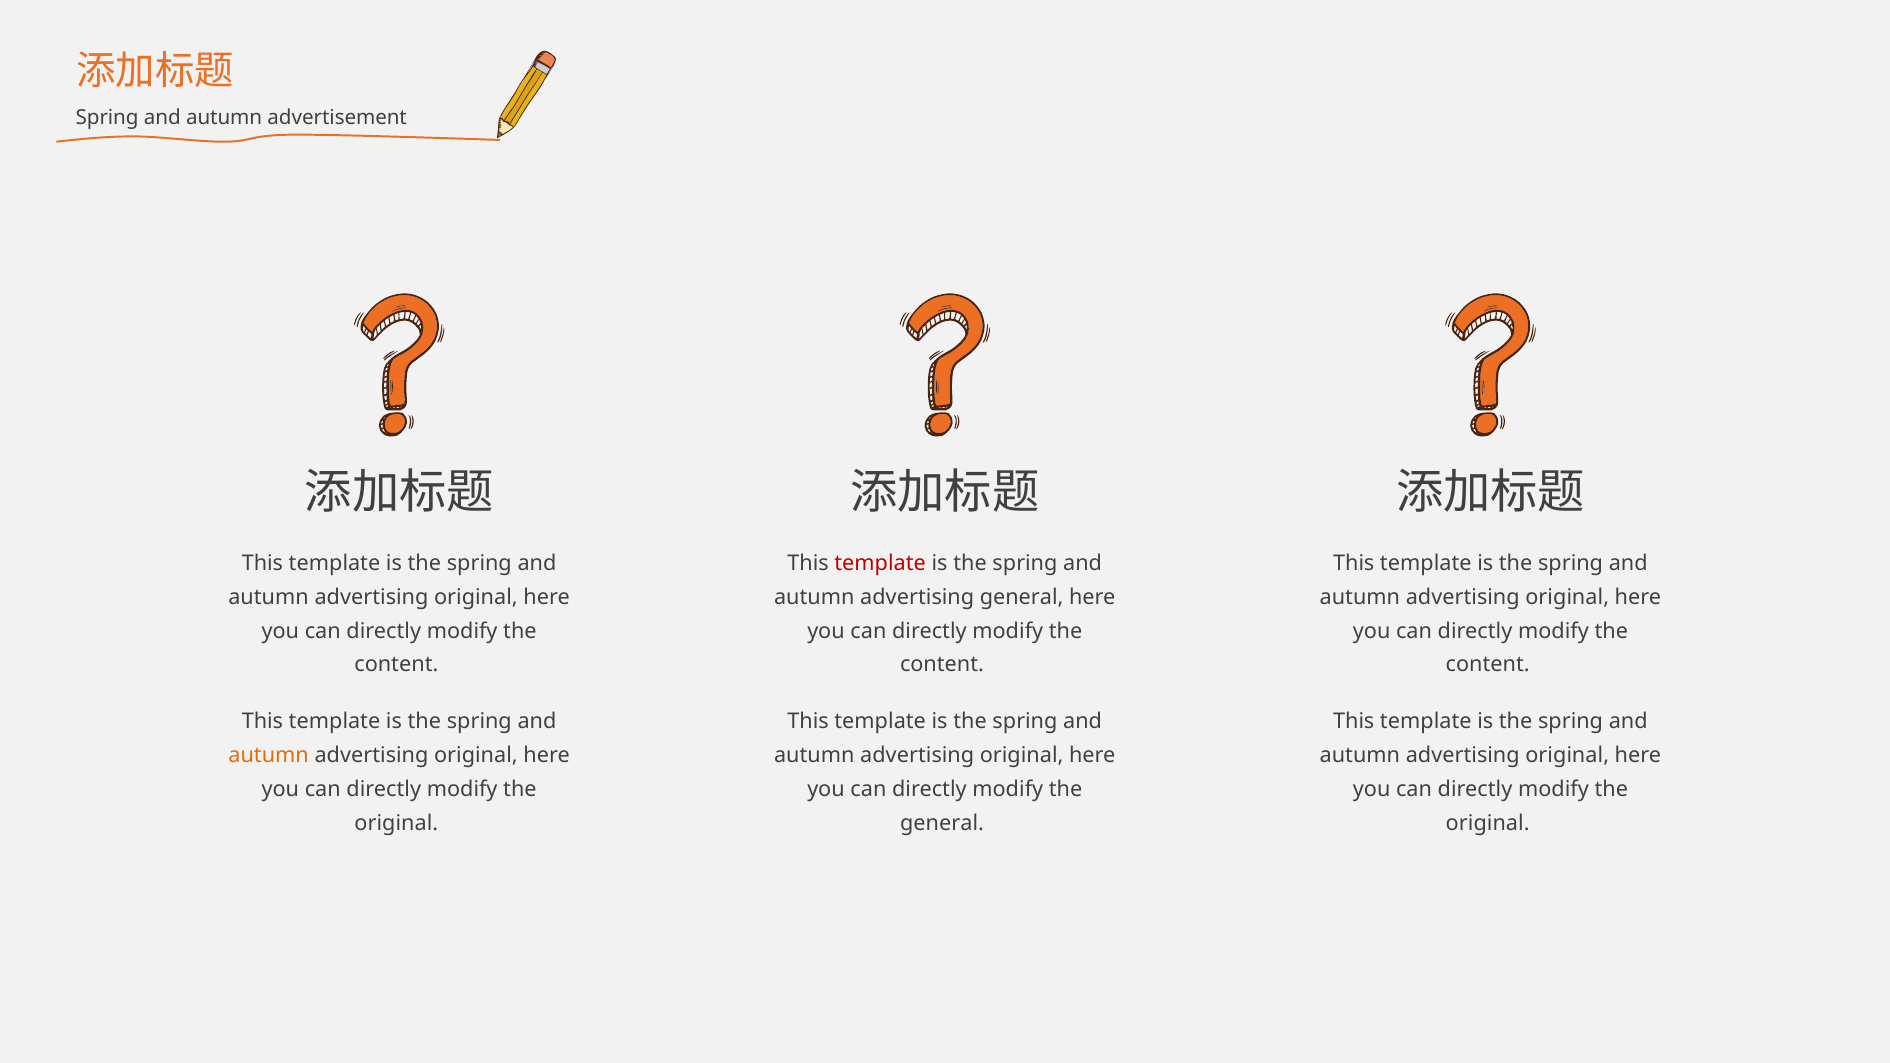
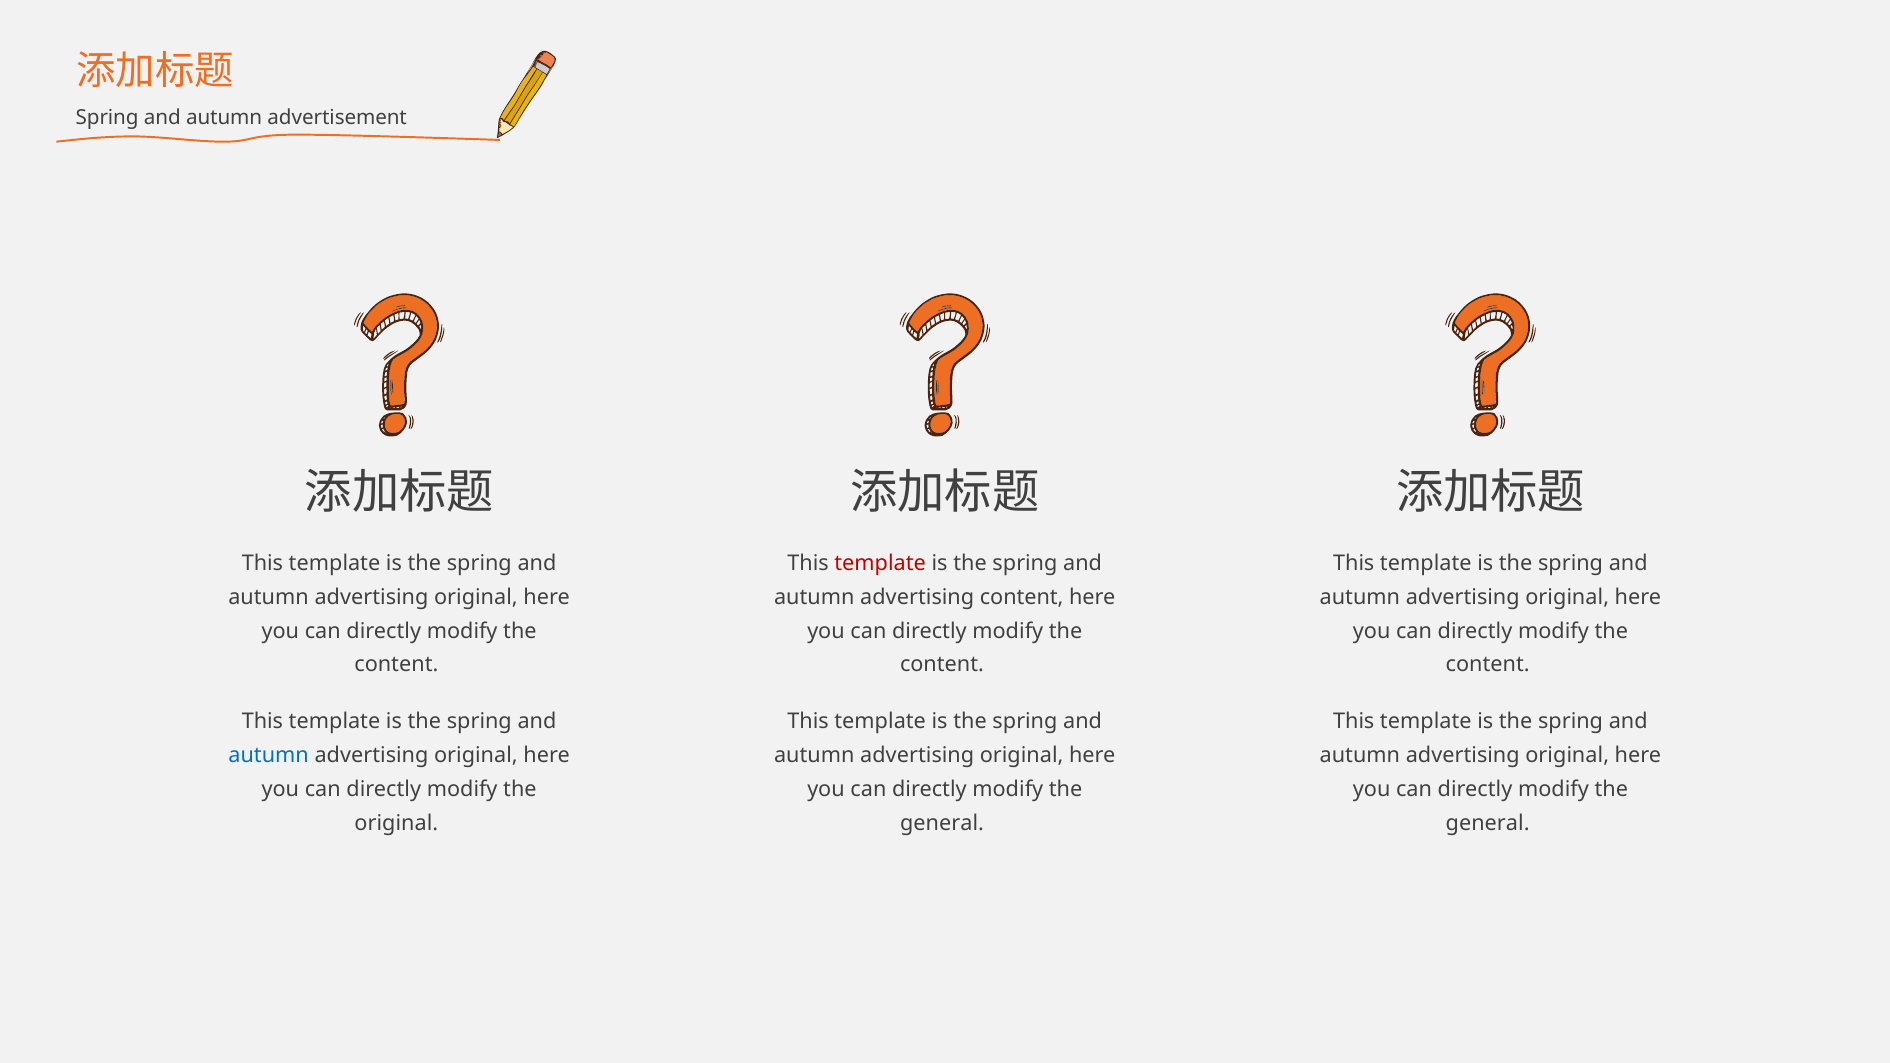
advertising general: general -> content
autumn at (269, 756) colour: orange -> blue
original at (1488, 823): original -> general
